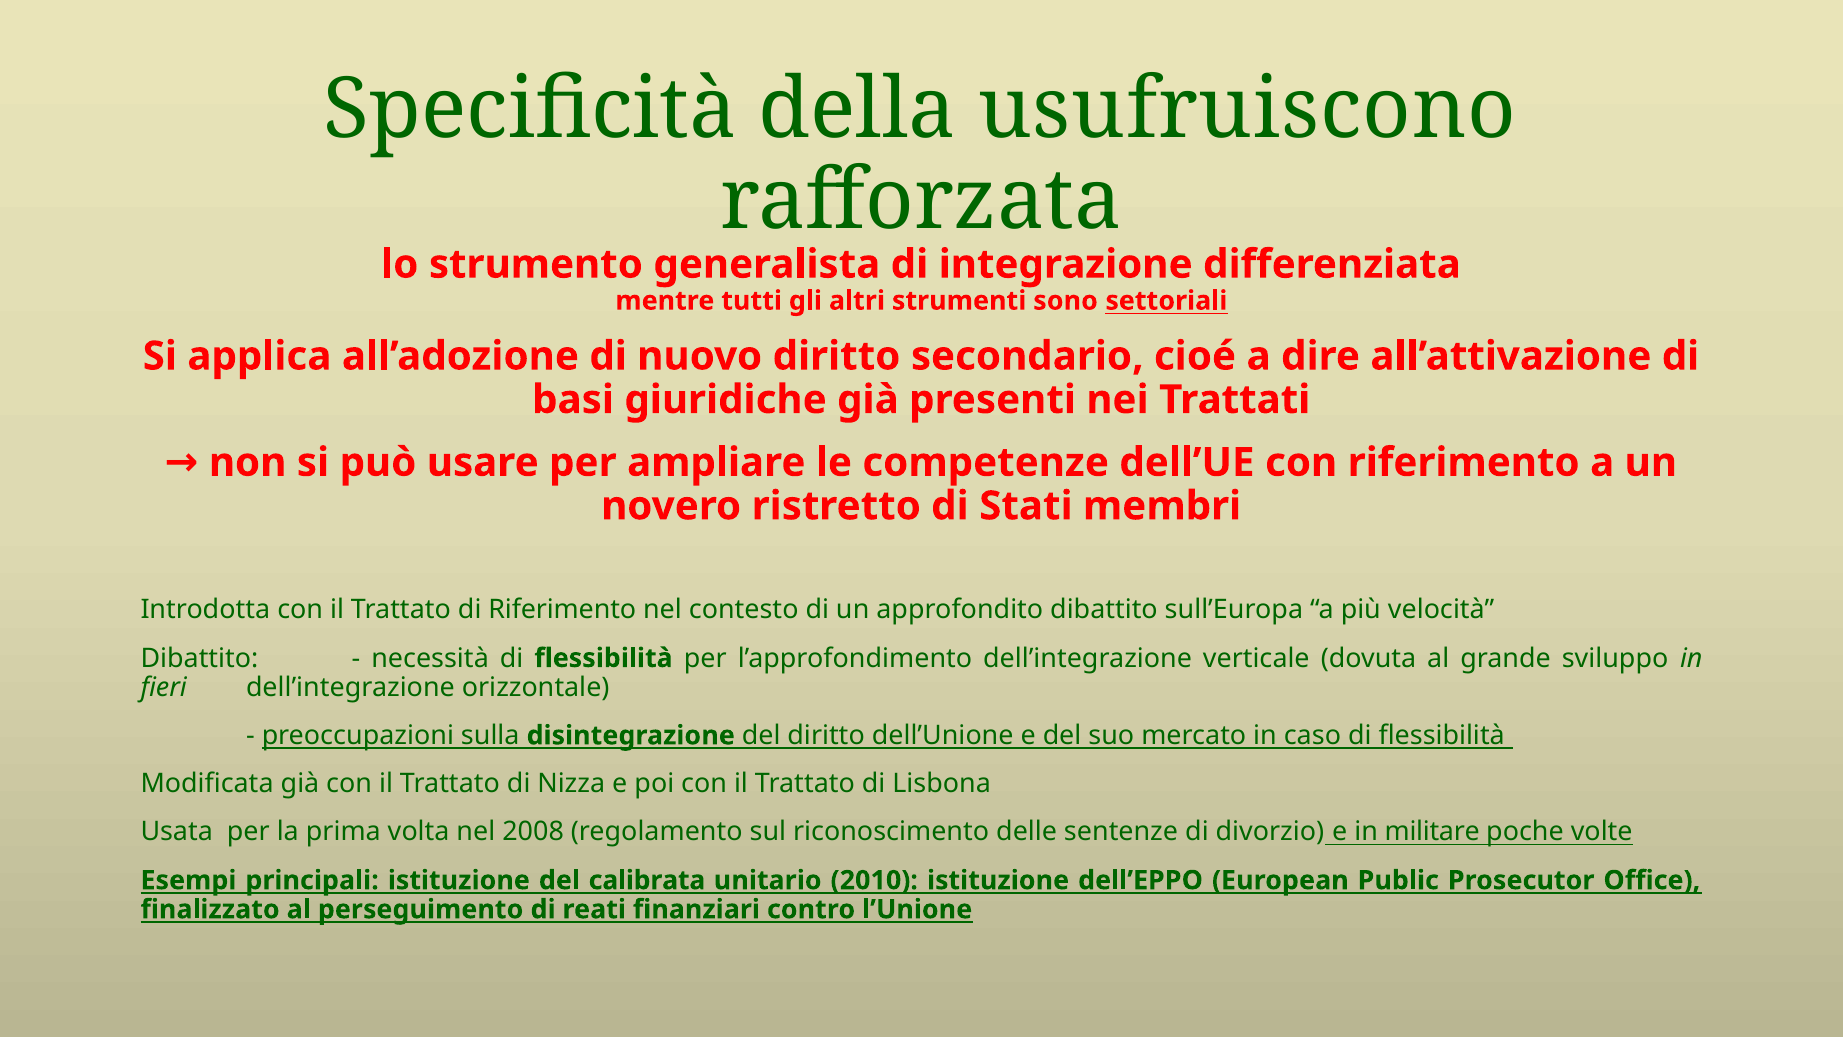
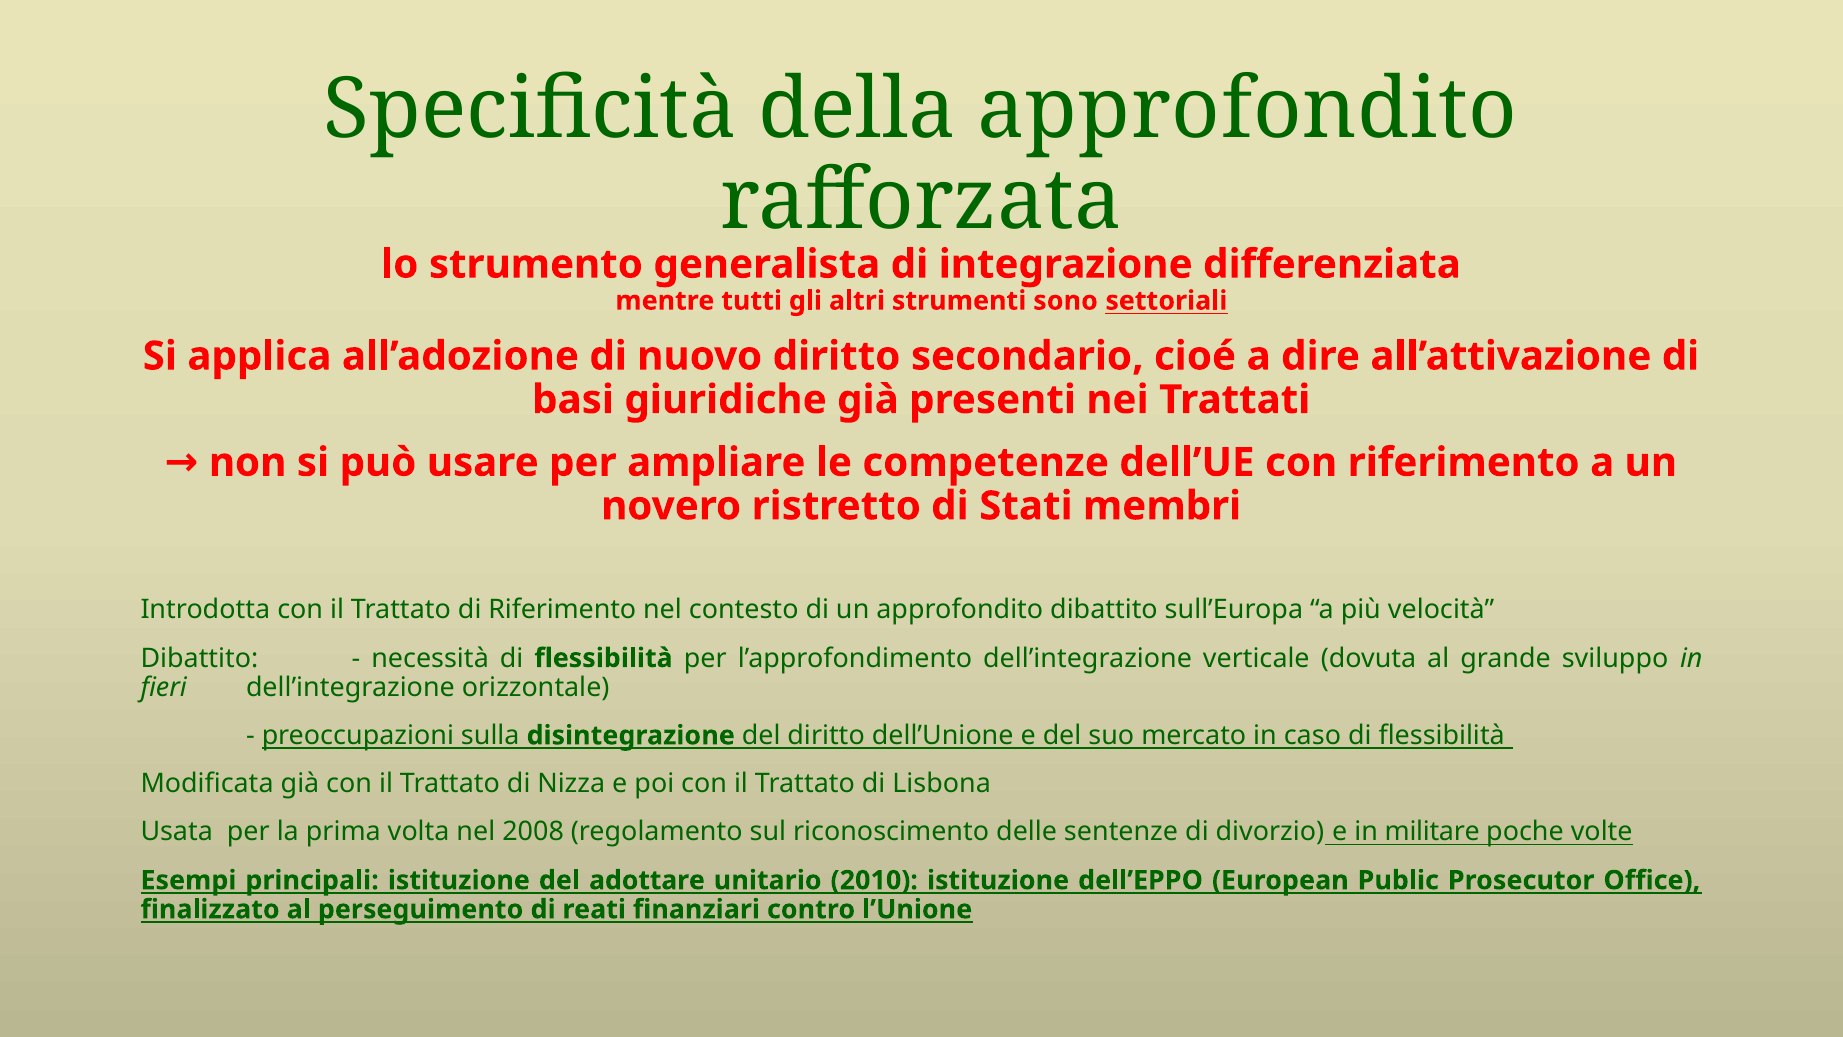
della usufruiscono: usufruiscono -> approfondito
calibrata: calibrata -> adottare
